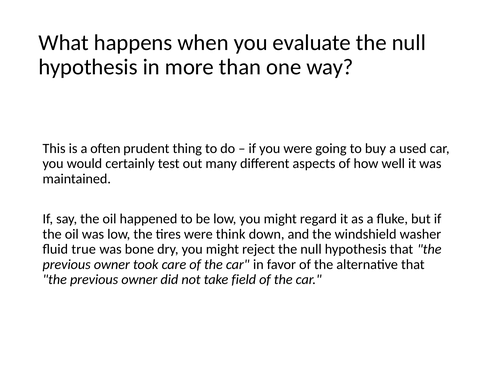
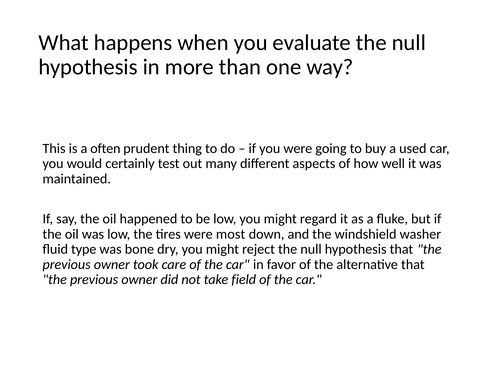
think: think -> most
true: true -> type
